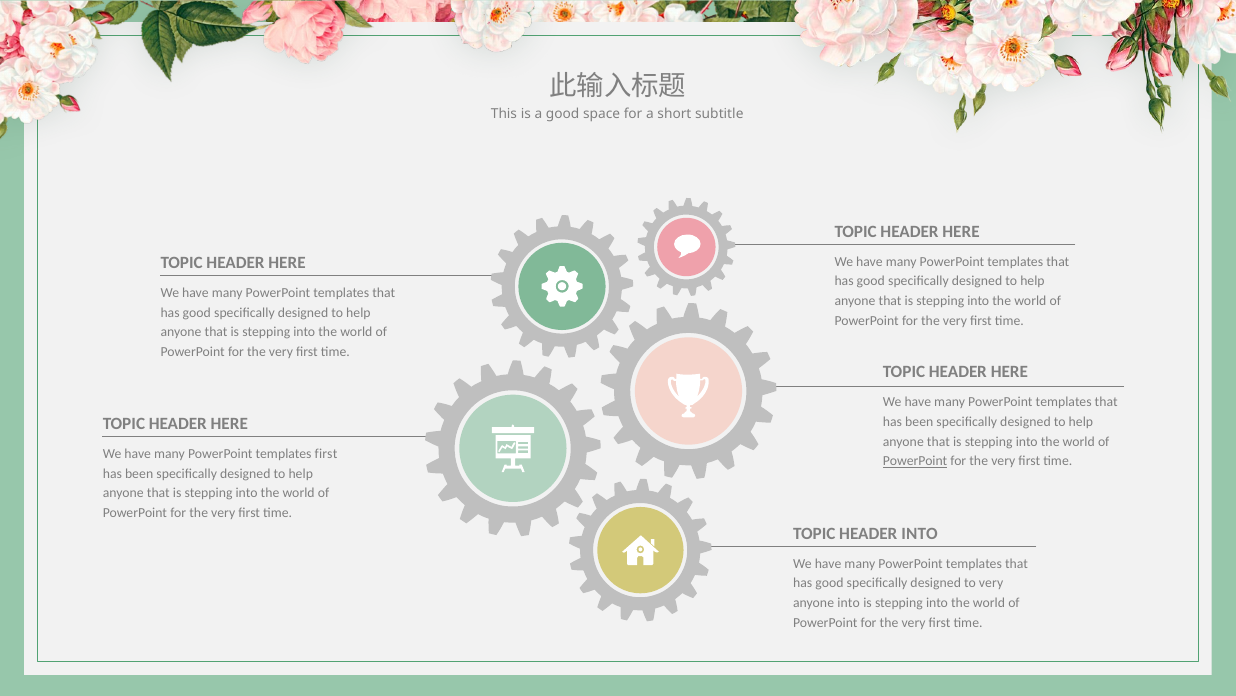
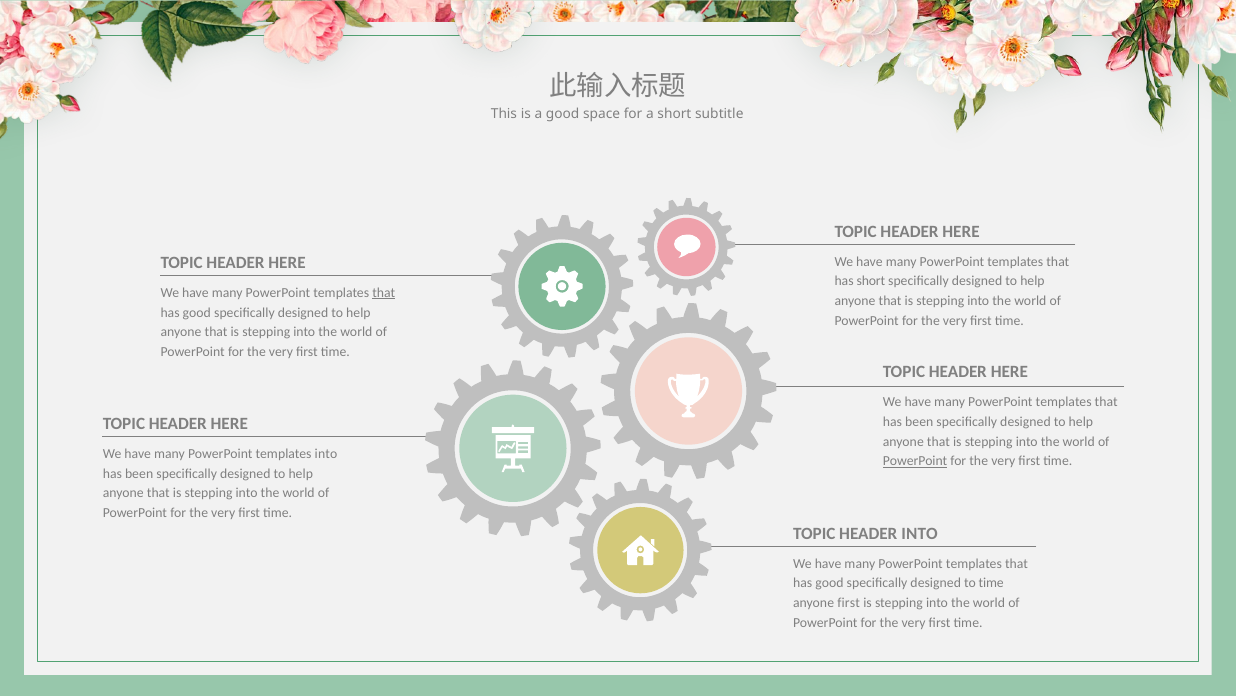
good at (871, 281): good -> short
that at (384, 293) underline: none -> present
templates first: first -> into
to very: very -> time
anyone into: into -> first
